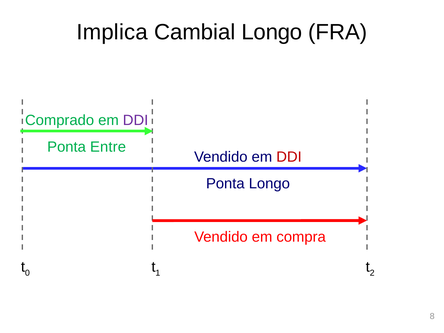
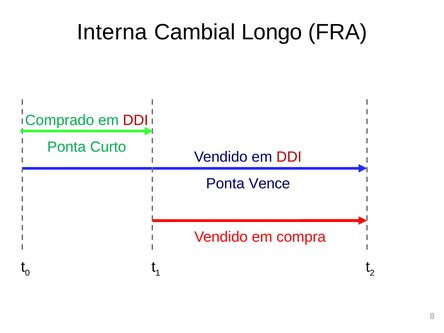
Implica: Implica -> Interna
DDI at (136, 120) colour: purple -> red
Entre: Entre -> Curto
Ponta Longo: Longo -> Vence
